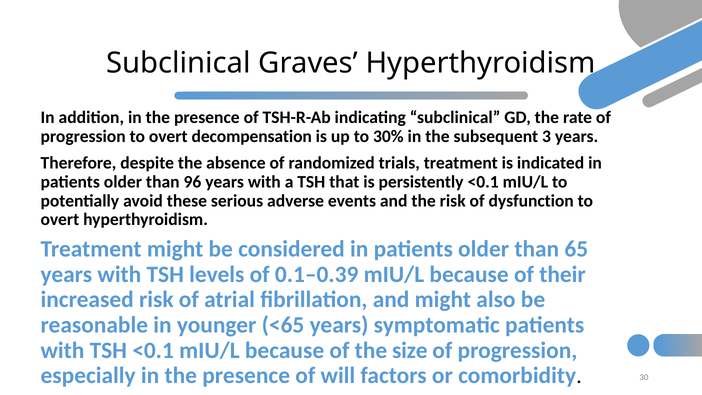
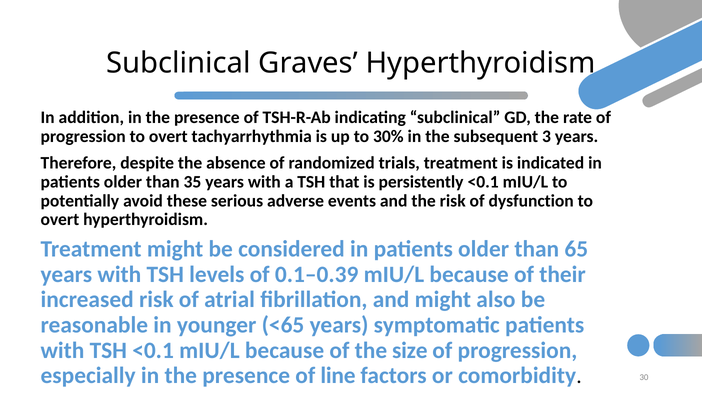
decompensation: decompensation -> tachyarrhythmia
96: 96 -> 35
will: will -> line
